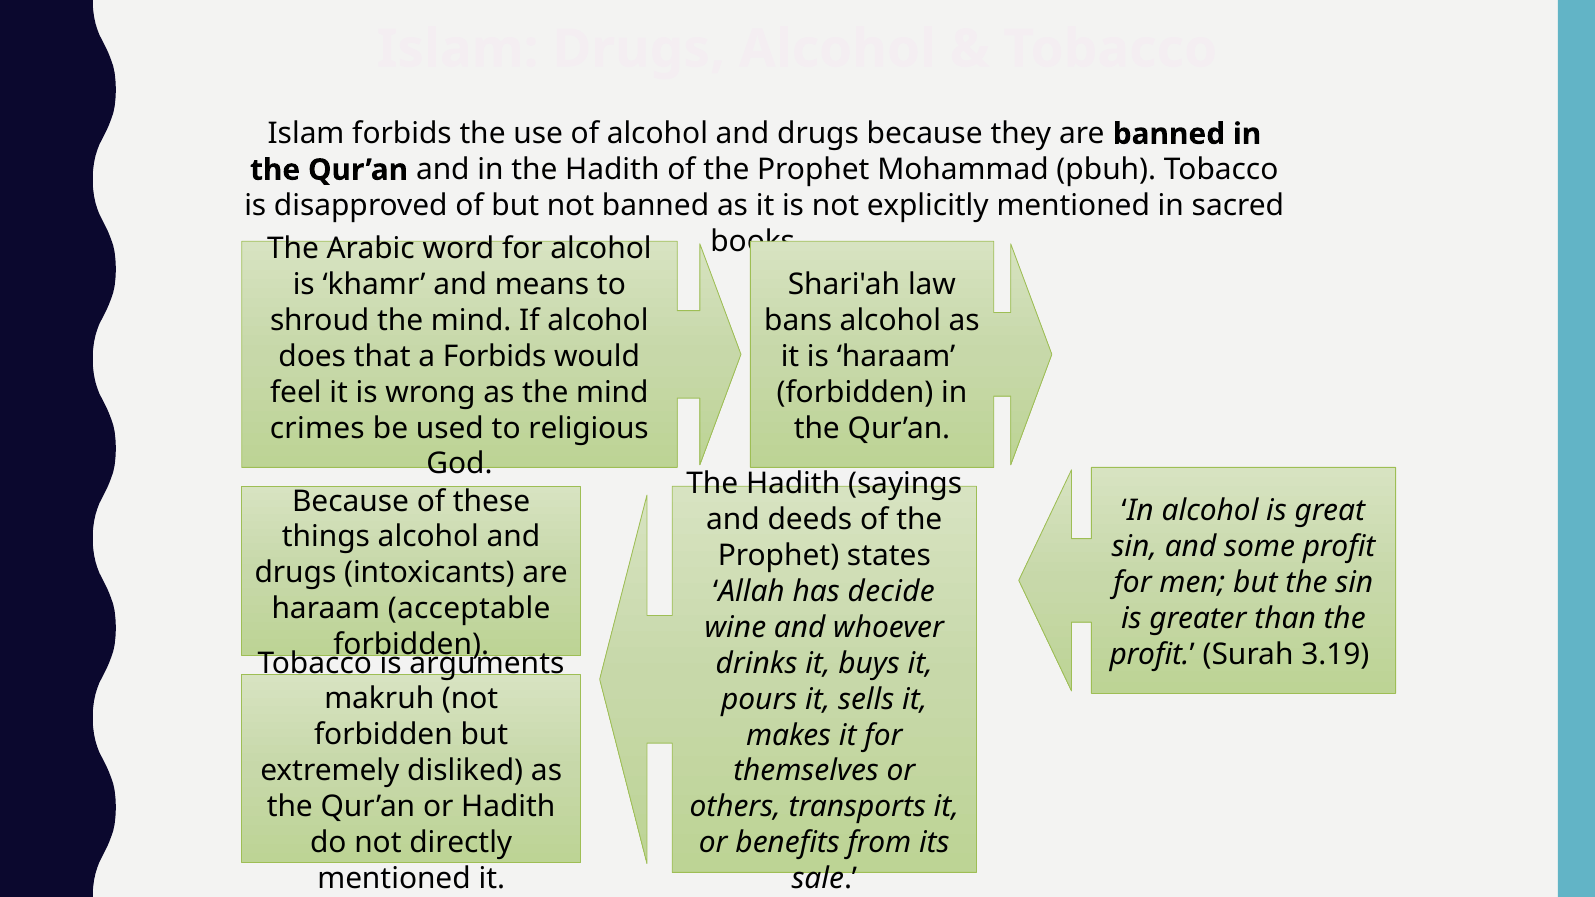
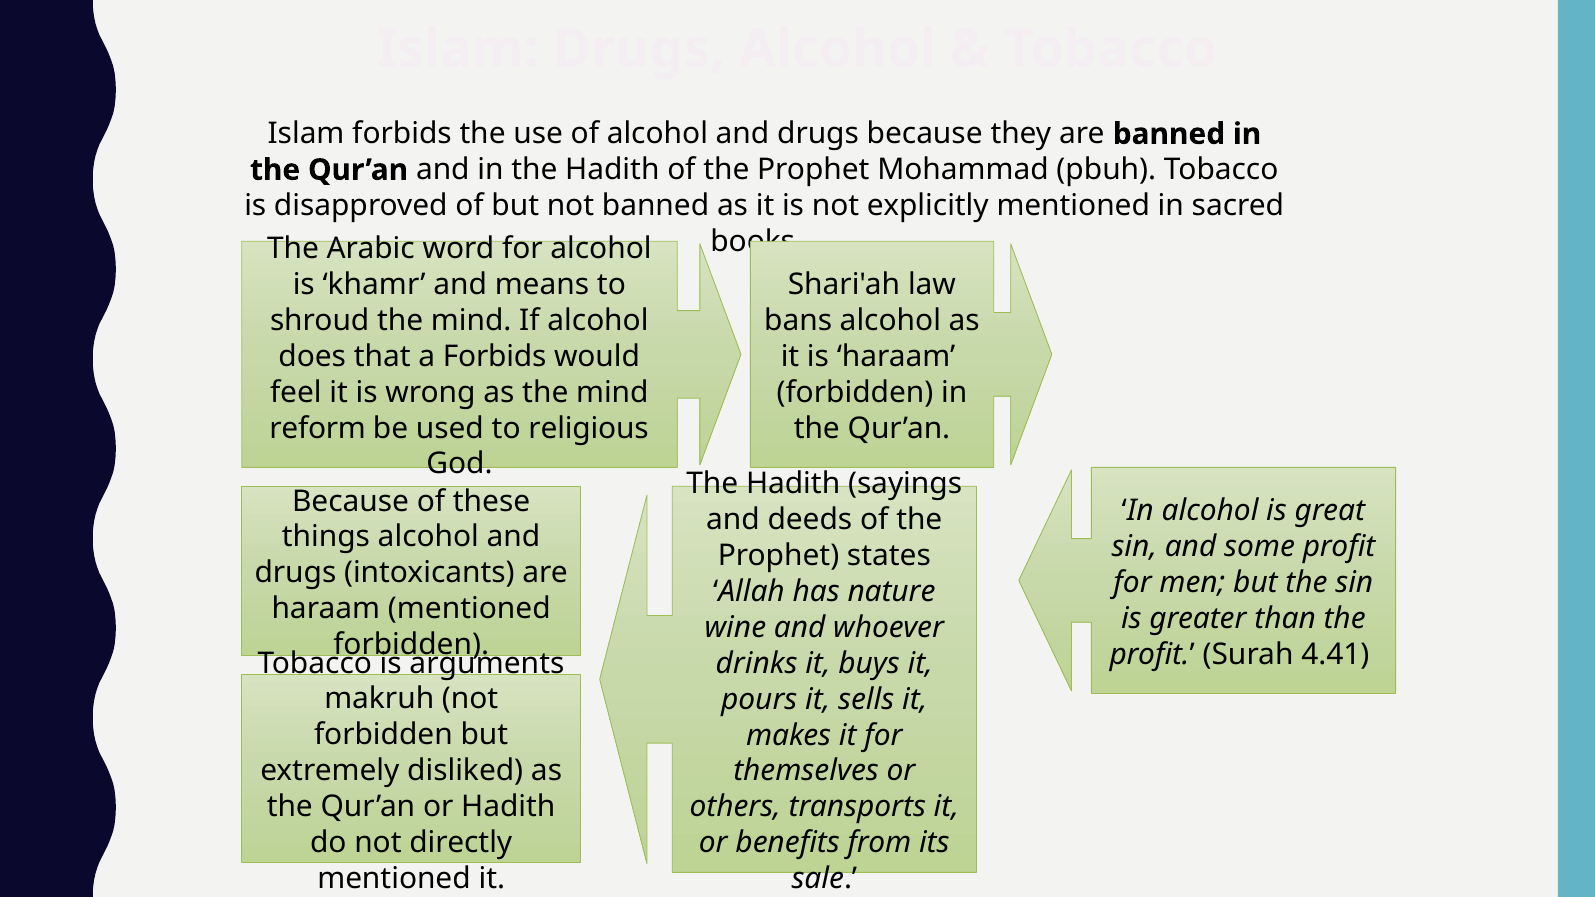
crimes: crimes -> reform
decide: decide -> nature
haraam acceptable: acceptable -> mentioned
3.19: 3.19 -> 4.41
